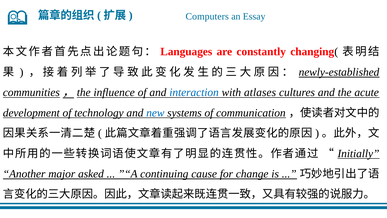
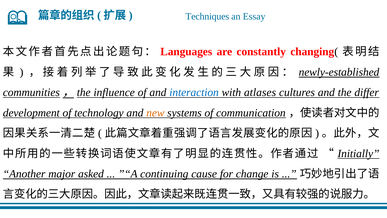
Computers: Computers -> Techniques
acute: acute -> differ
new colour: blue -> orange
